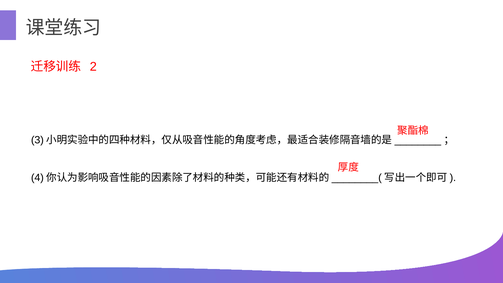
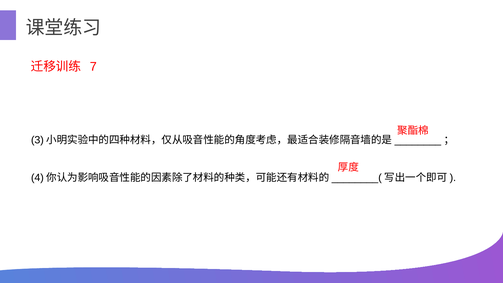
2: 2 -> 7
